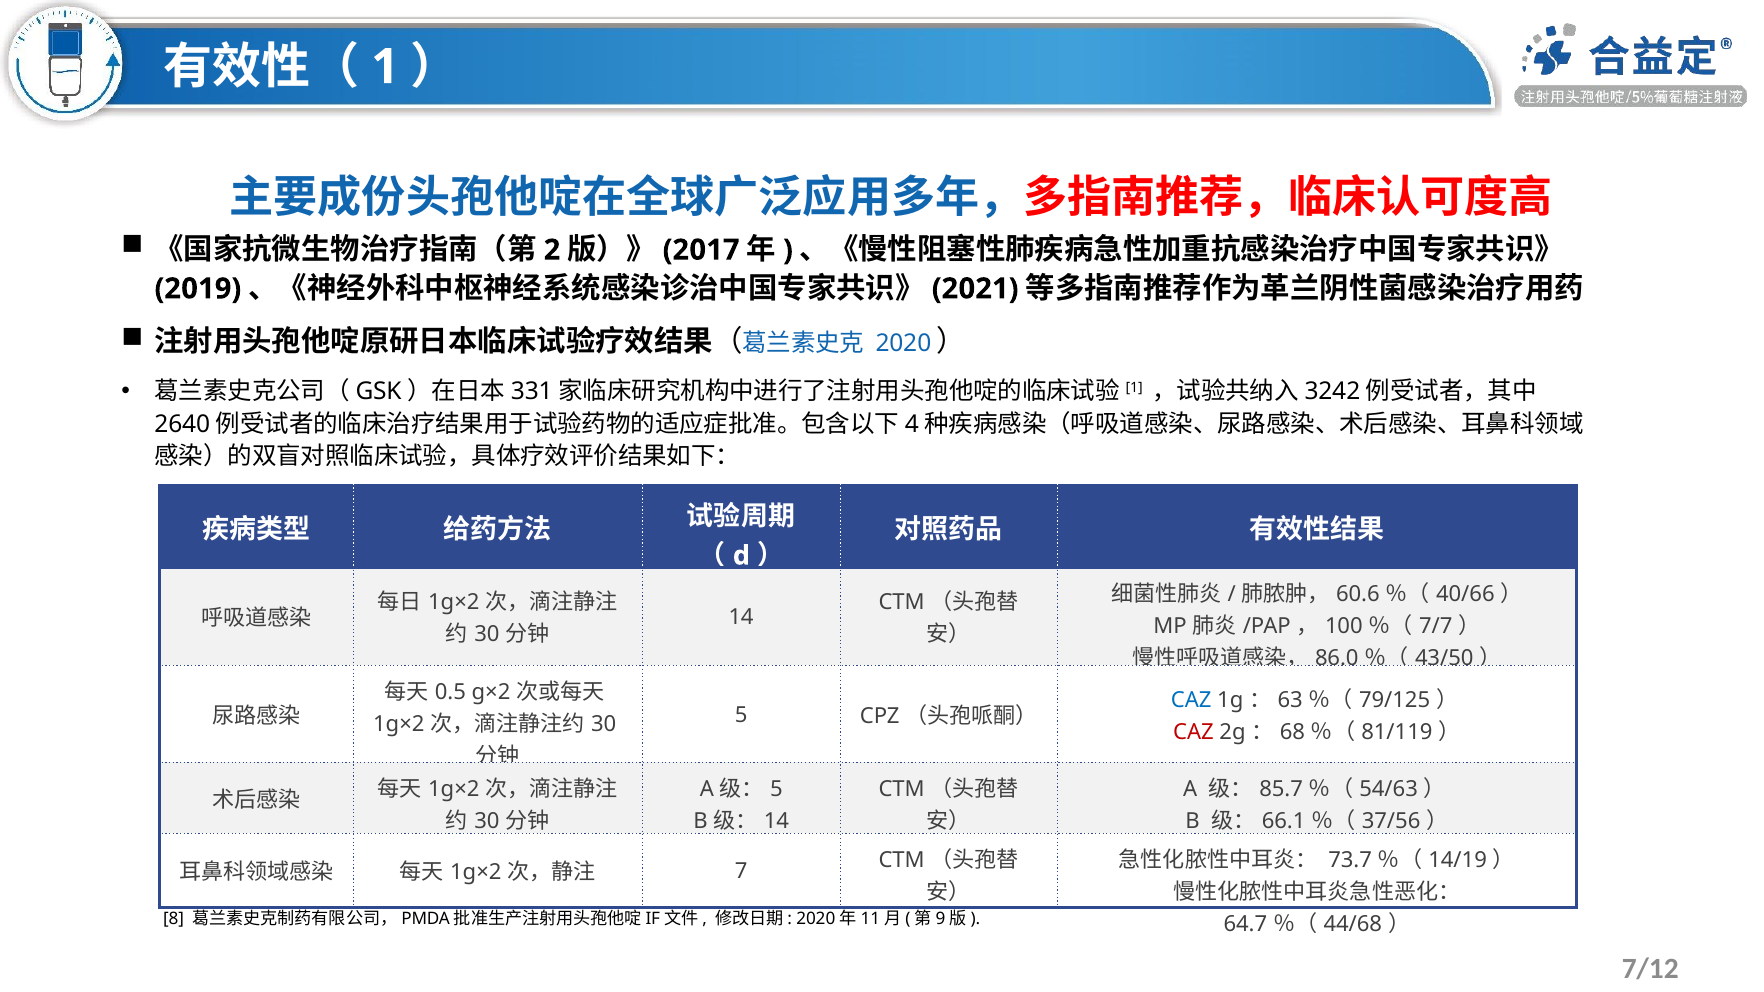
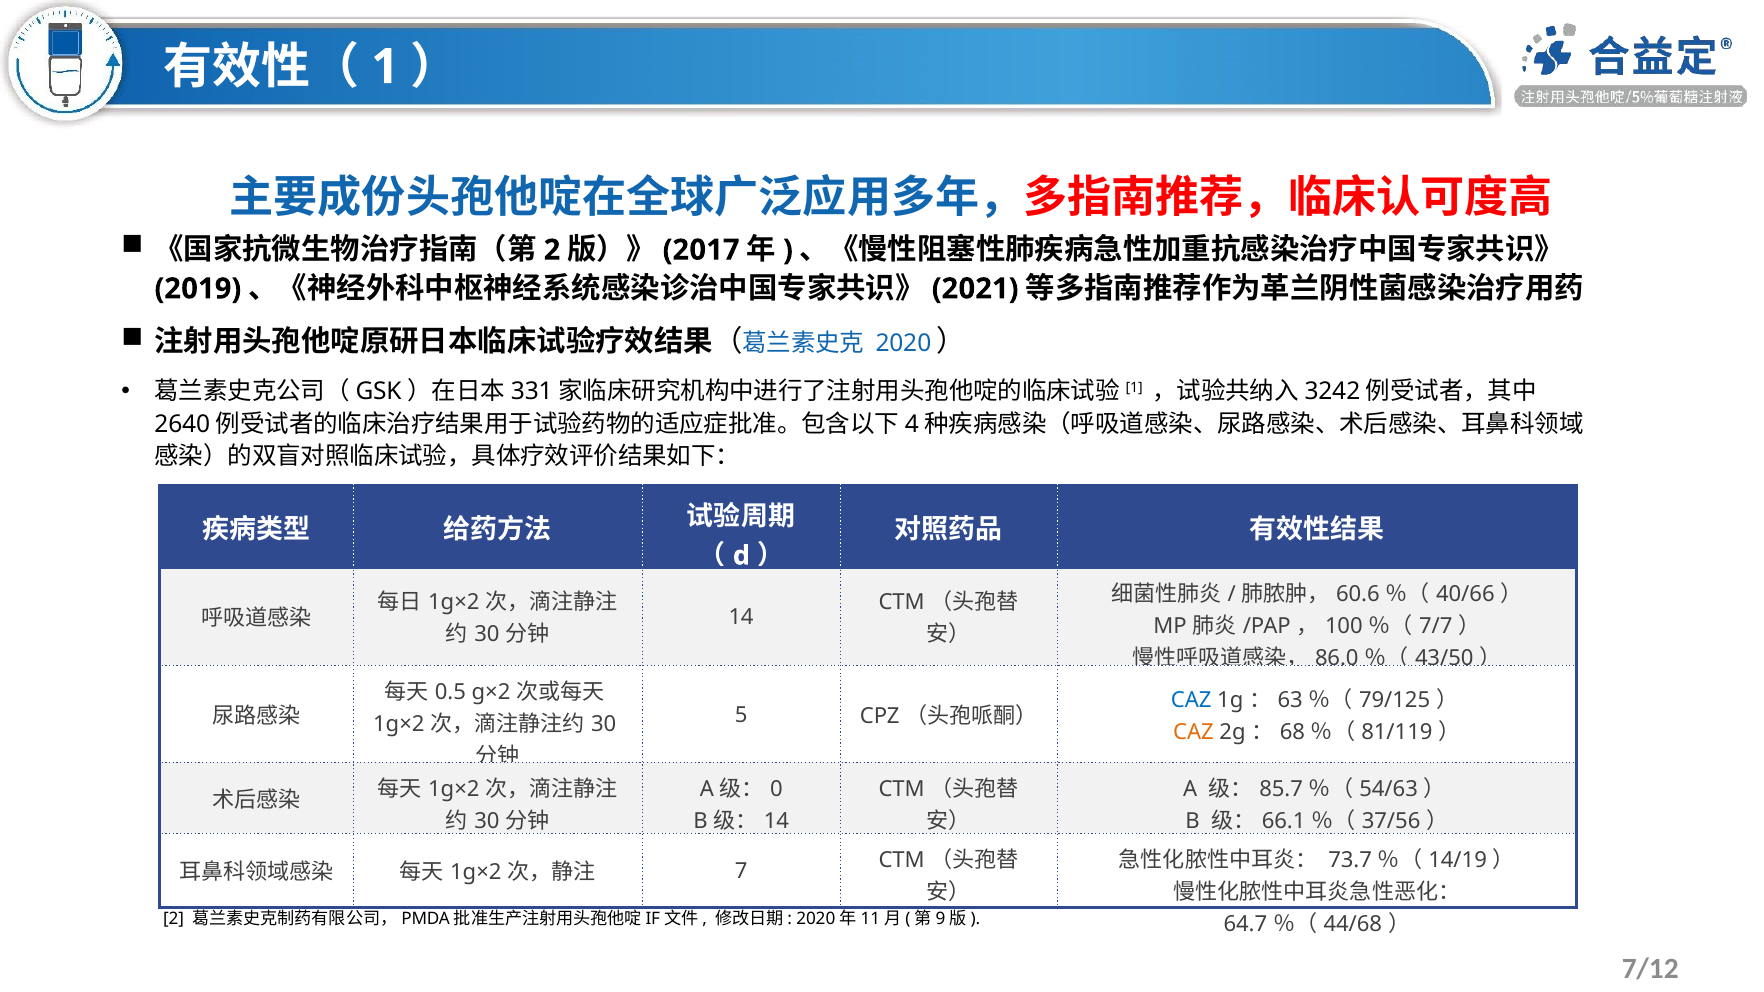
CAZ at (1194, 732) colour: red -> orange
5 at (776, 789): 5 -> 0
8 at (174, 919): 8 -> 2
